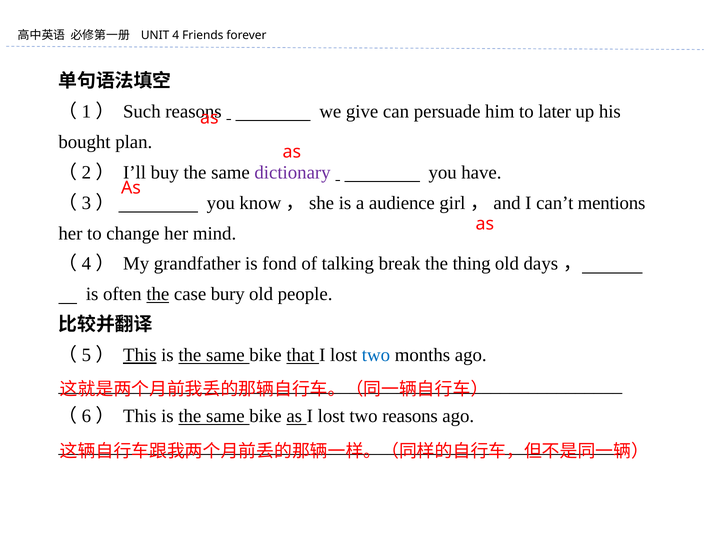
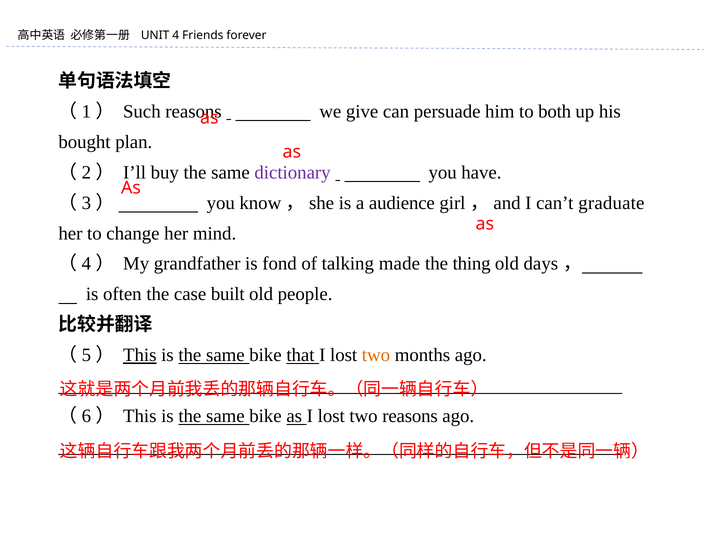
later: later -> both
mentions: mentions -> graduate
break: break -> made
the at (158, 295) underline: present -> none
bury: bury -> built
two at (376, 356) colour: blue -> orange
